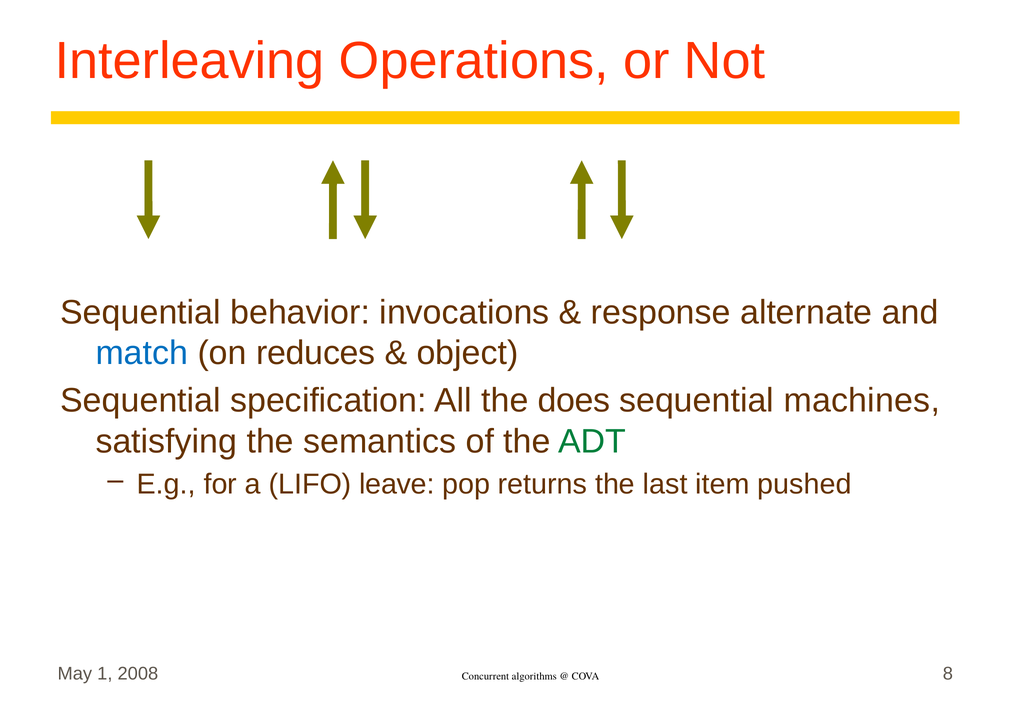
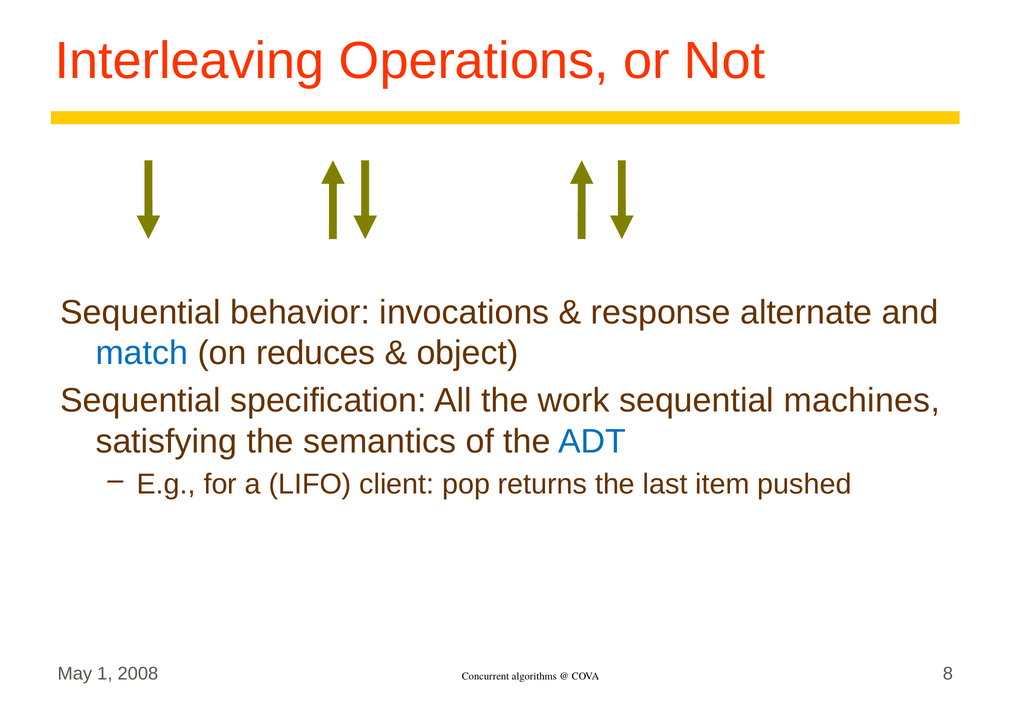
does: does -> work
ADT colour: green -> blue
leave: leave -> client
